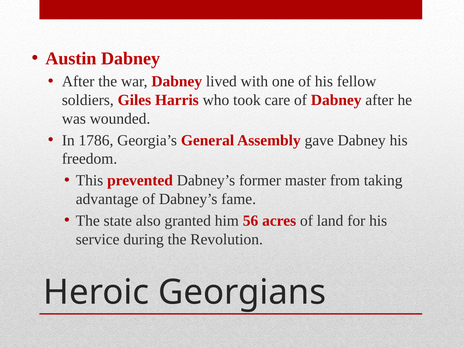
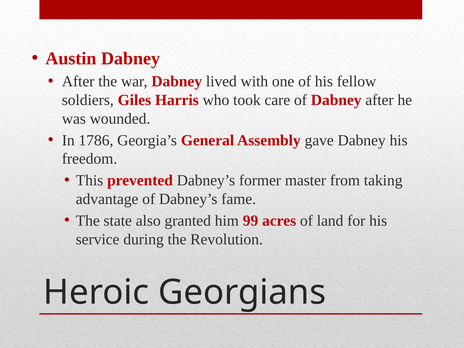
56: 56 -> 99
